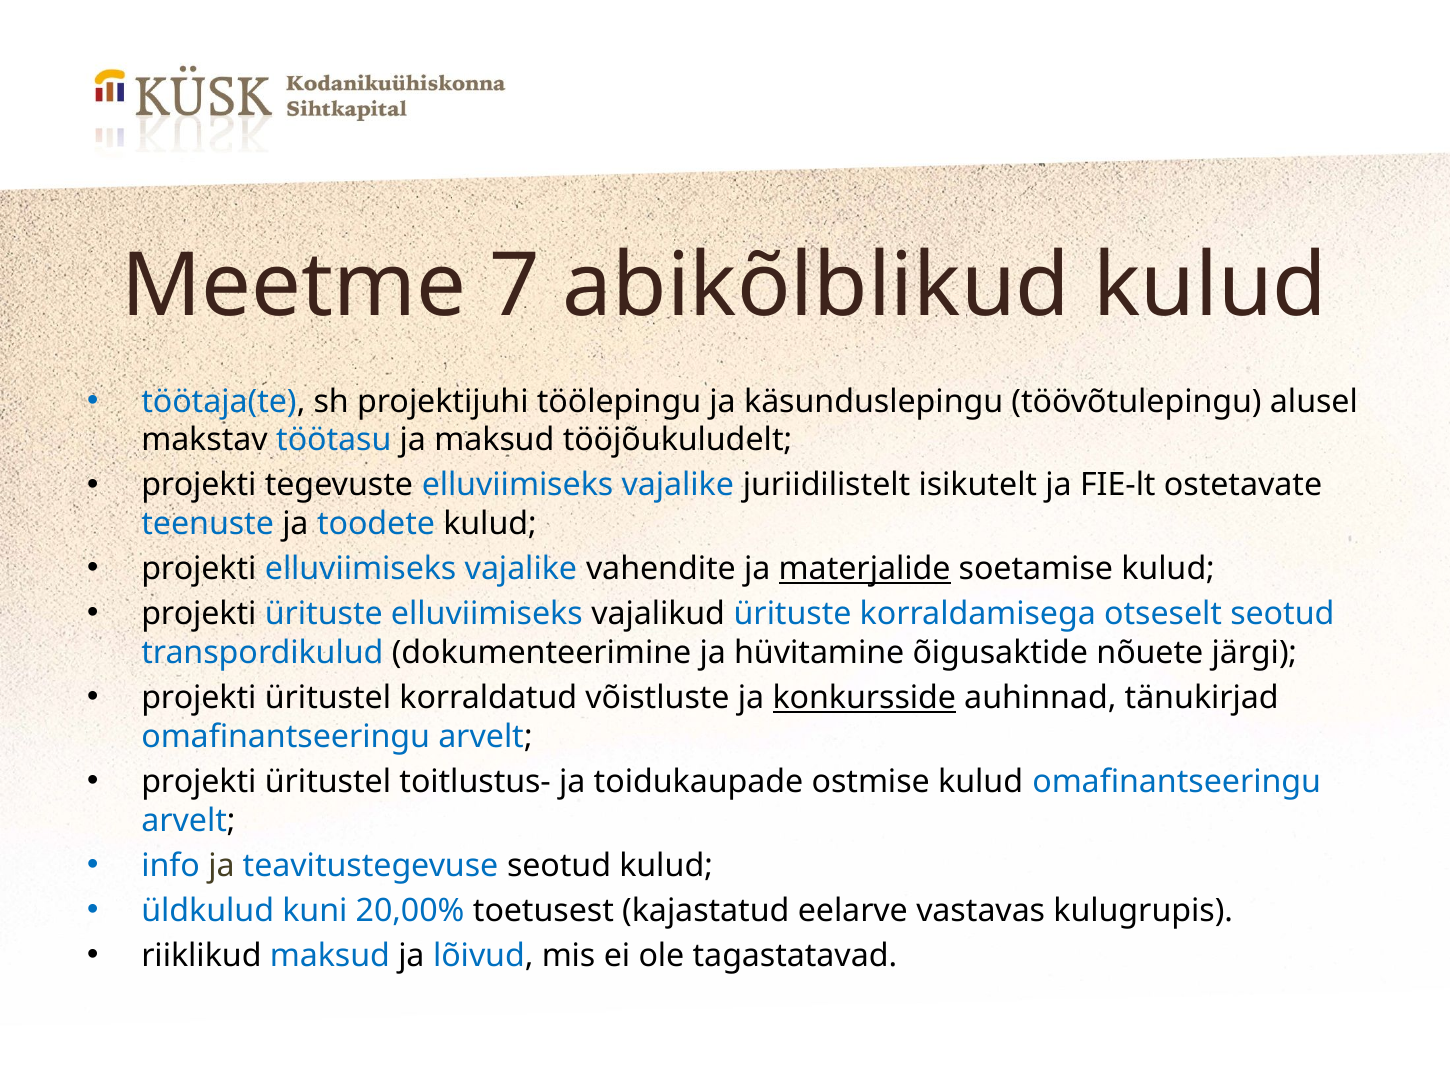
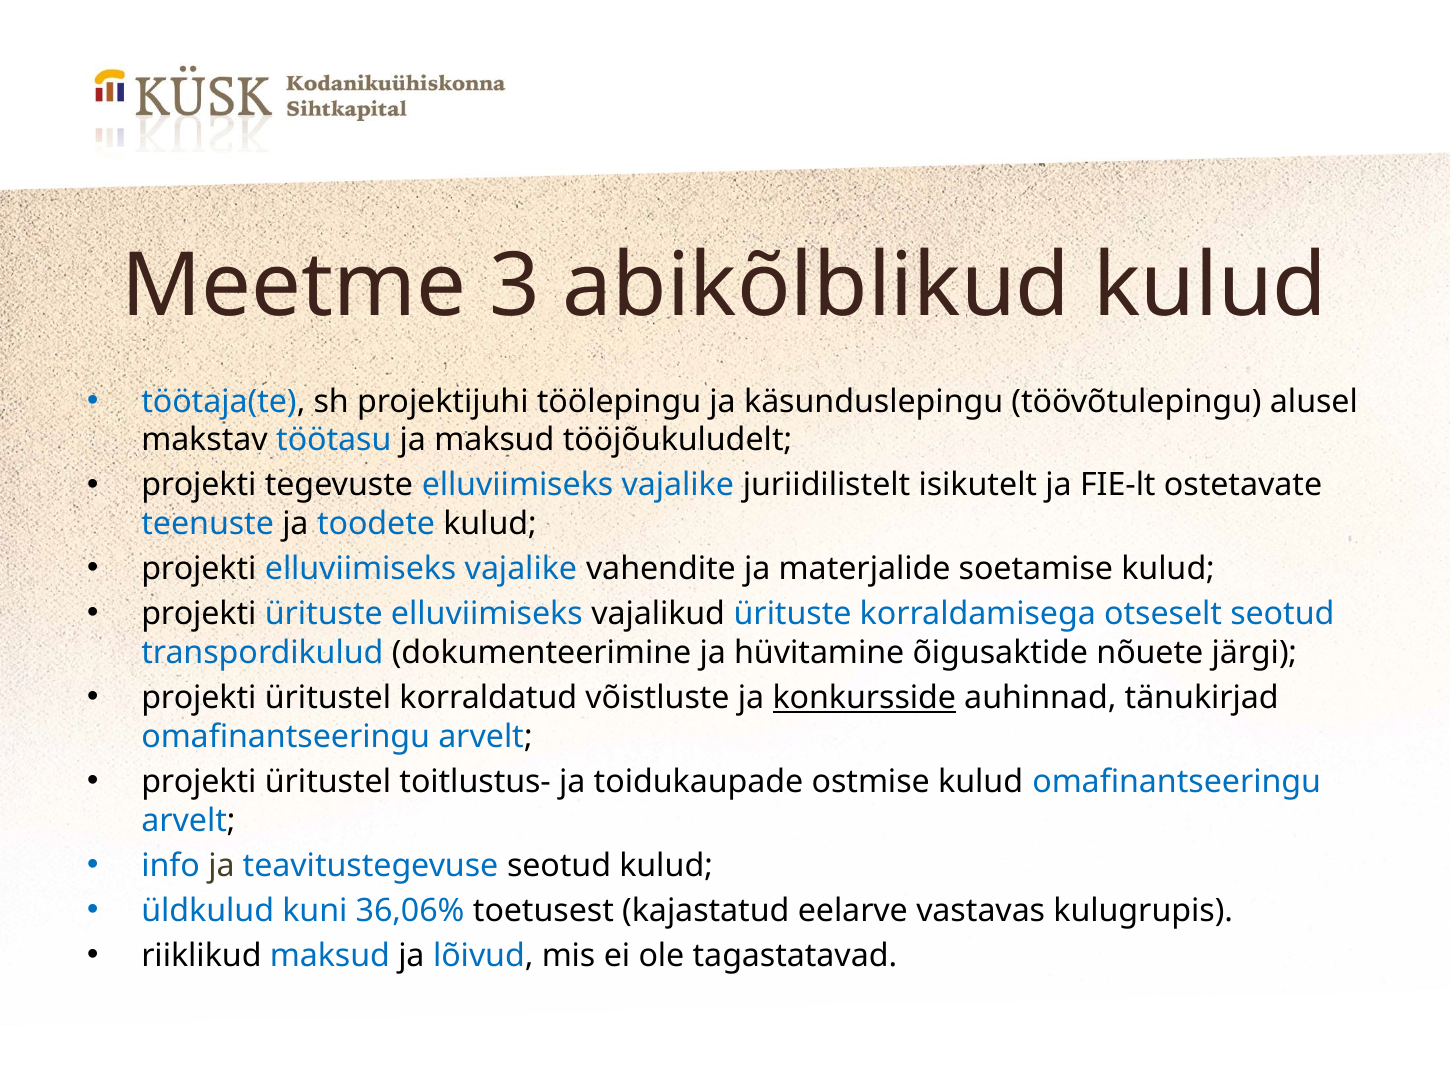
7: 7 -> 3
materjalide underline: present -> none
20,00%: 20,00% -> 36,06%
